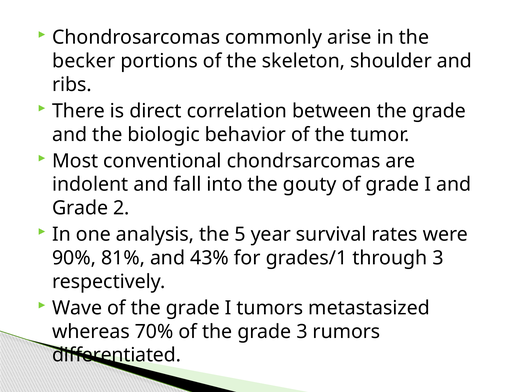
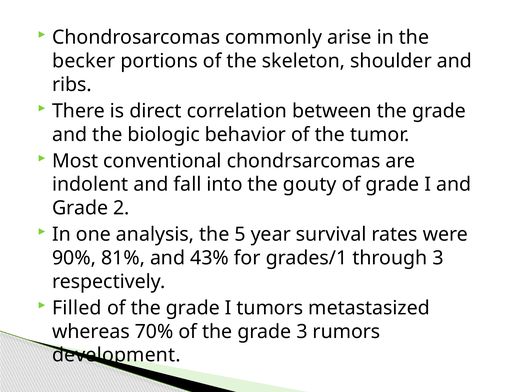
Wave: Wave -> Filled
differentiated: differentiated -> development
